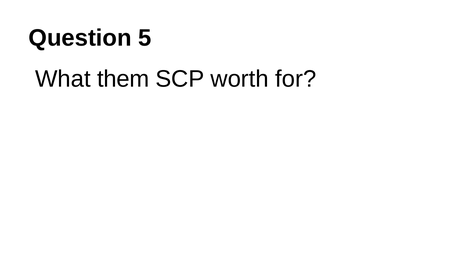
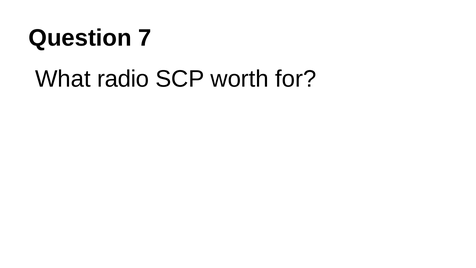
5: 5 -> 7
them: them -> radio
